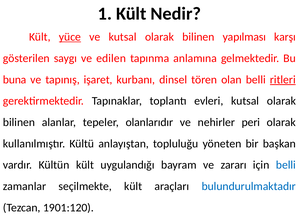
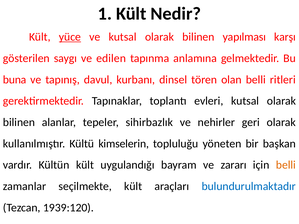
işaret: işaret -> davul
ritleri underline: present -> none
olanlarıdır: olanlarıdır -> sihirbazlık
peri: peri -> geri
anlayıştan: anlayıştan -> kimselerin
belli at (286, 165) colour: blue -> orange
1901:120: 1901:120 -> 1939:120
